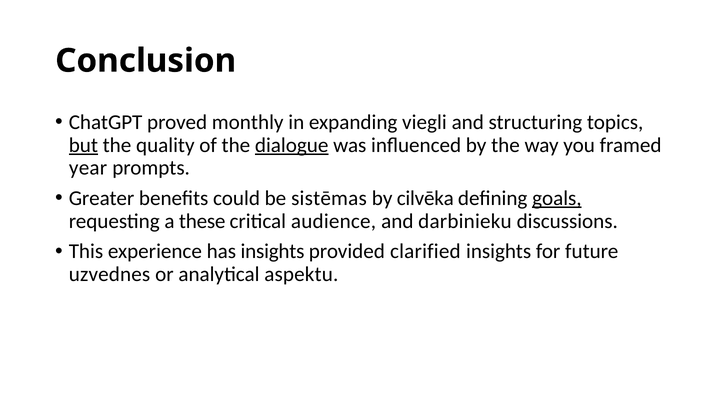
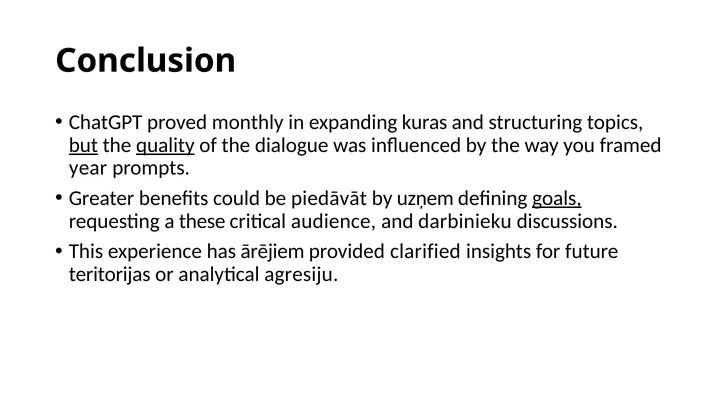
viegli: viegli -> kuras
quality underline: none -> present
dialogue underline: present -> none
sistēmas: sistēmas -> piedāvāt
cilvēka: cilvēka -> uzņem
has insights: insights -> ārējiem
uzvednes: uzvednes -> teritorijas
aspektu: aspektu -> agresiju
